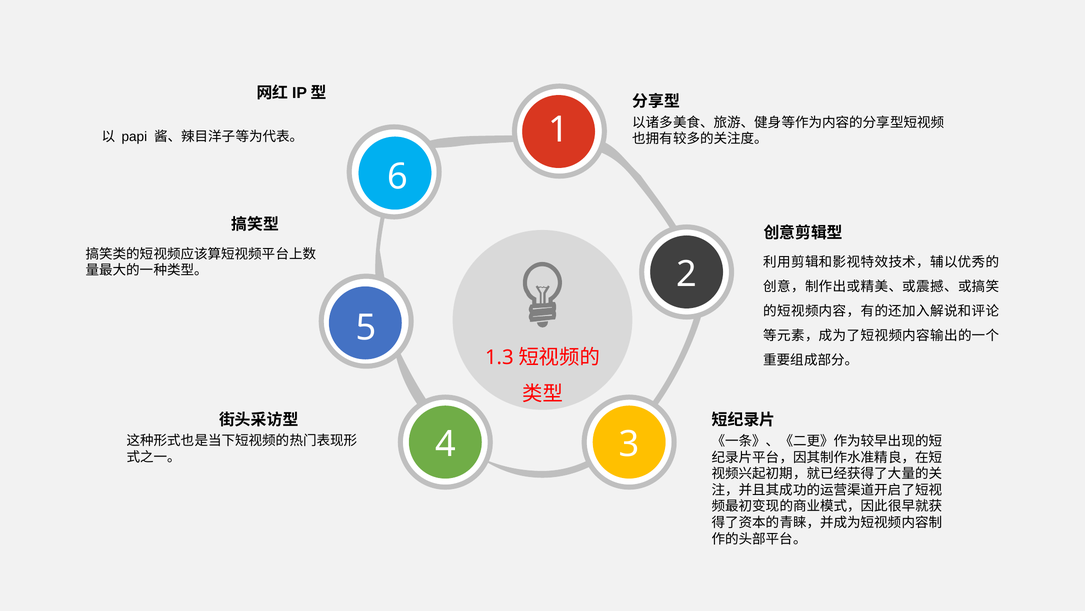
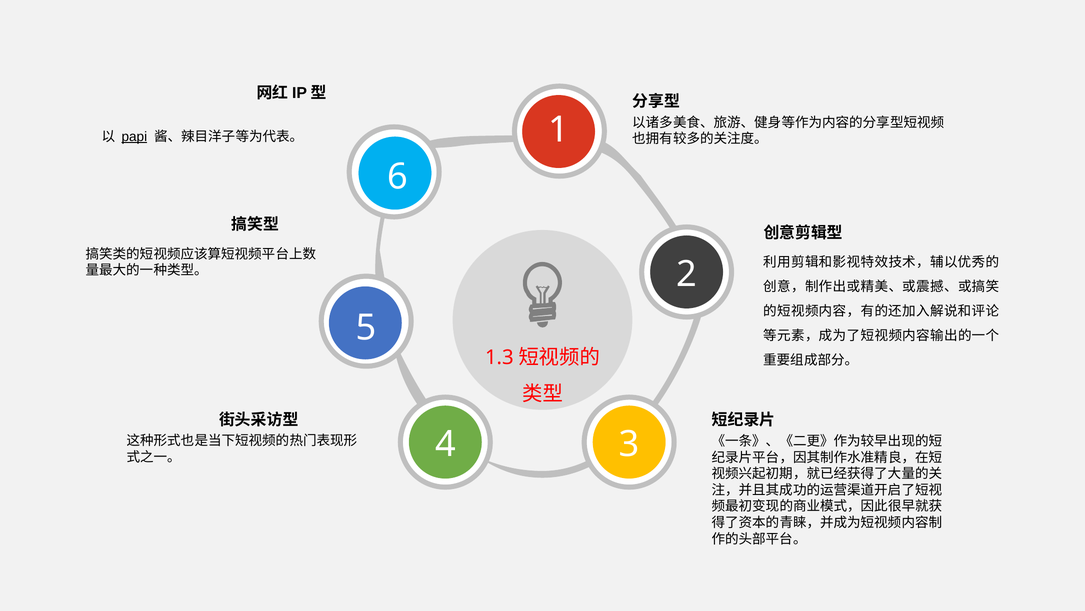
papi underline: none -> present
